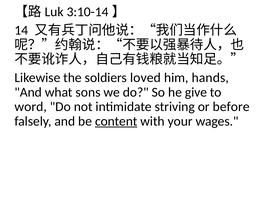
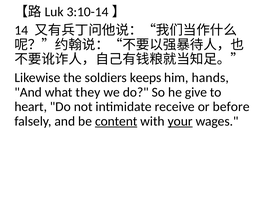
loved: loved -> keeps
sons: sons -> they
word: word -> heart
striving: striving -> receive
your underline: none -> present
